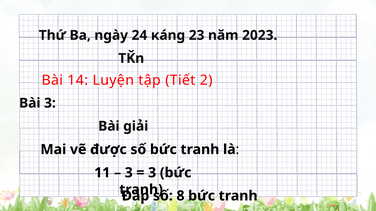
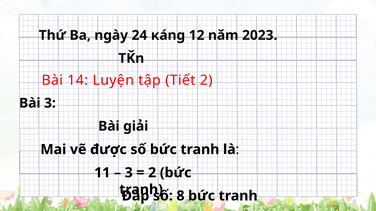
23: 23 -> 12
3 at (152, 173): 3 -> 2
